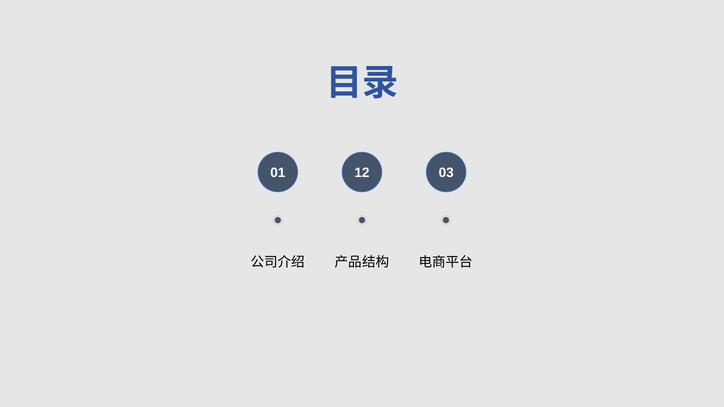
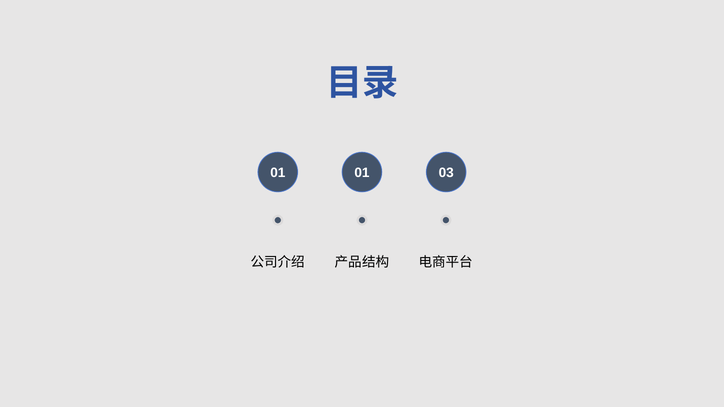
01 12: 12 -> 01
